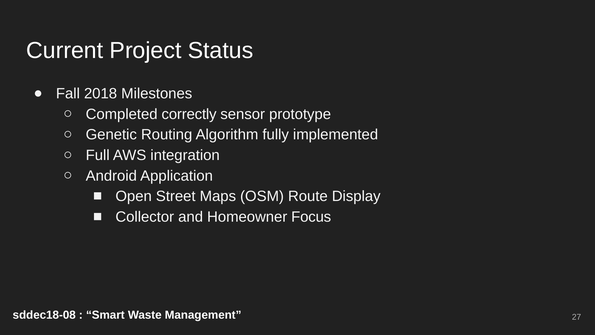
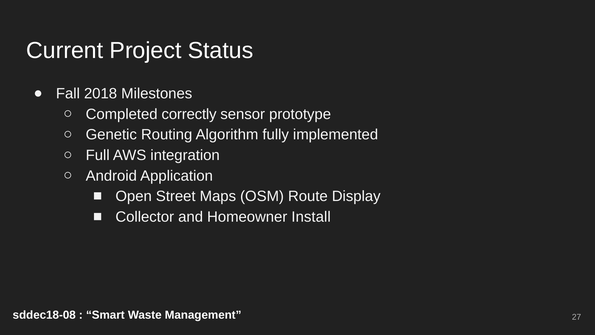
Focus: Focus -> Install
